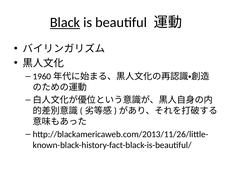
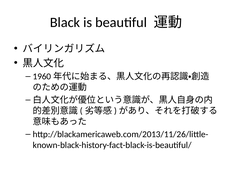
Black underline: present -> none
